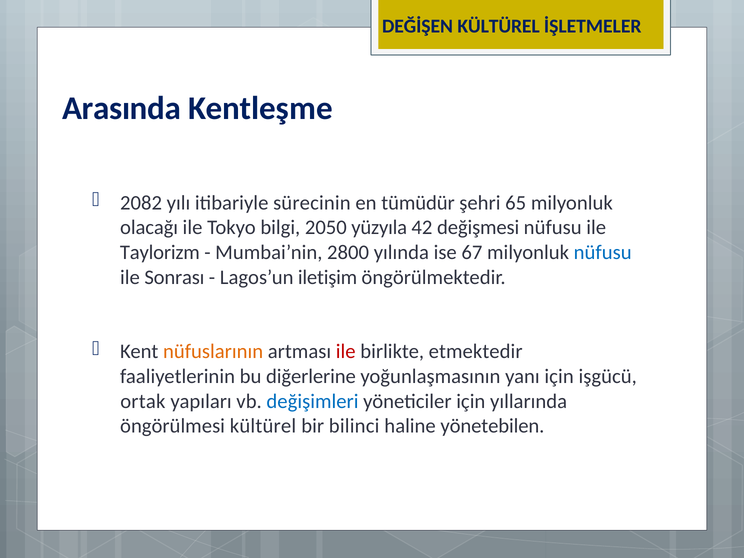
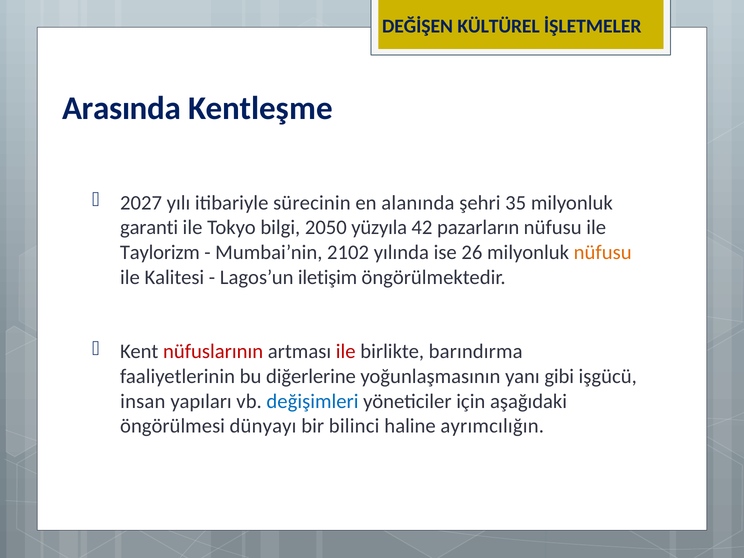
2082: 2082 -> 2027
tümüdür: tümüdür -> alanında
65: 65 -> 35
olacağı: olacağı -> garanti
değişmesi: değişmesi -> pazarların
2800: 2800 -> 2102
67: 67 -> 26
nüfusu at (603, 252) colour: blue -> orange
Sonrası: Sonrası -> Kalitesi
nüfuslarının colour: orange -> red
etmektedir: etmektedir -> barındırma
yanı için: için -> gibi
ortak: ortak -> insan
yıllarında: yıllarında -> aşağıdaki
öngörülmesi kültürel: kültürel -> dünyayı
yönetebilen: yönetebilen -> ayrımcılığın
